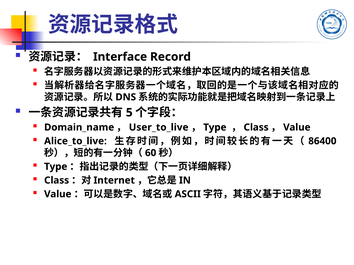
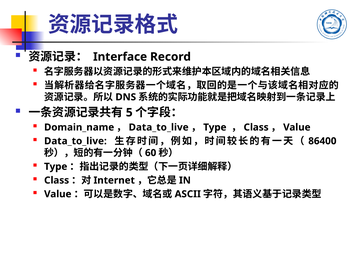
User_to_live at (159, 128): User_to_live -> Data_to_live
Alice_to_live at (75, 141): Alice_to_live -> Data_to_live
